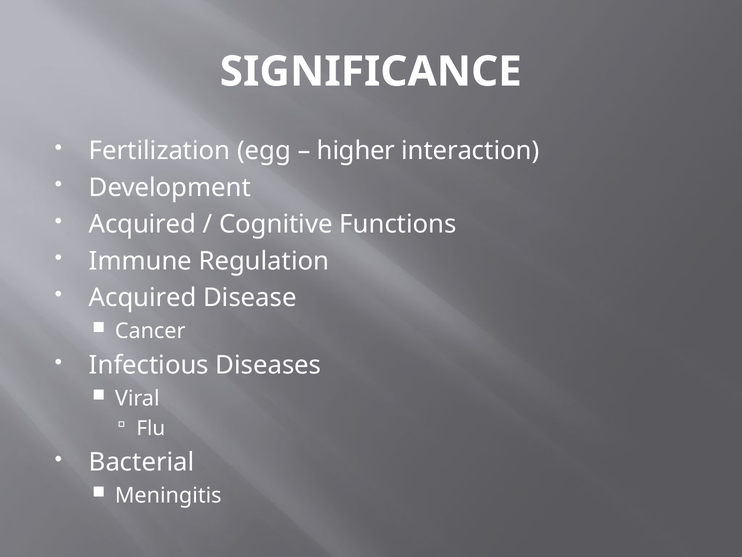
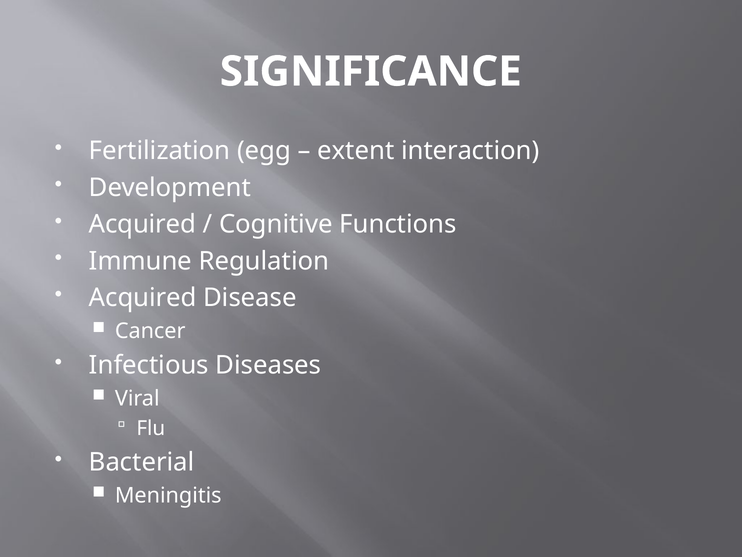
higher: higher -> extent
